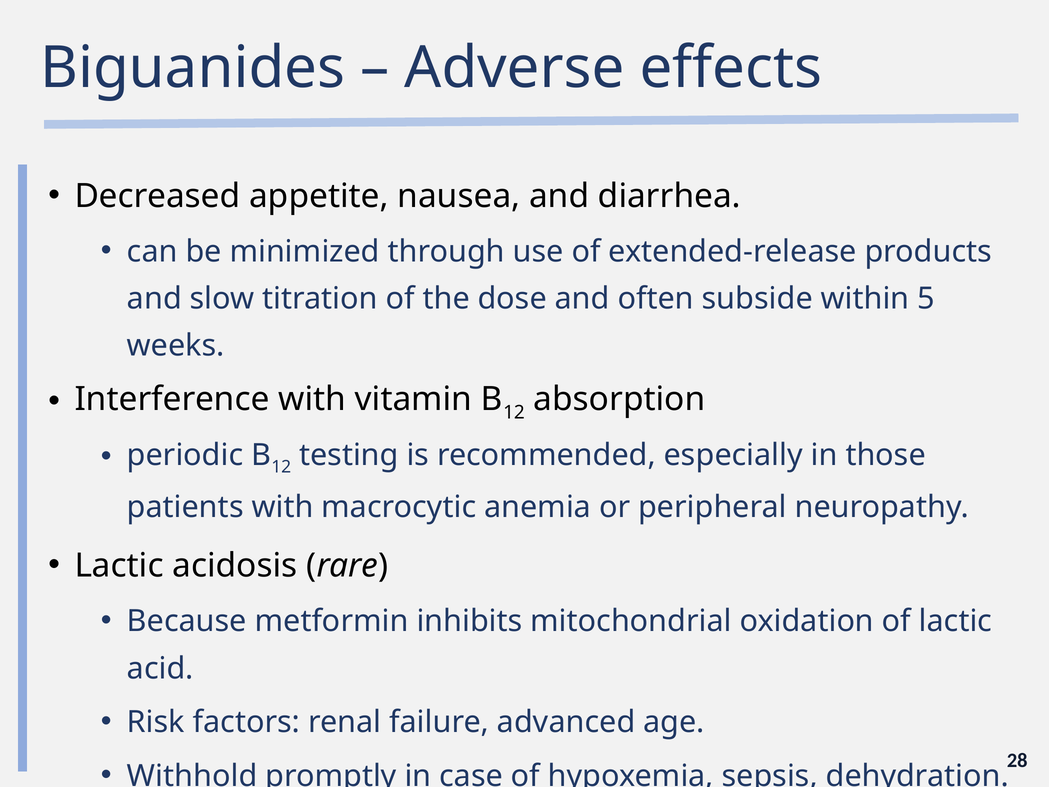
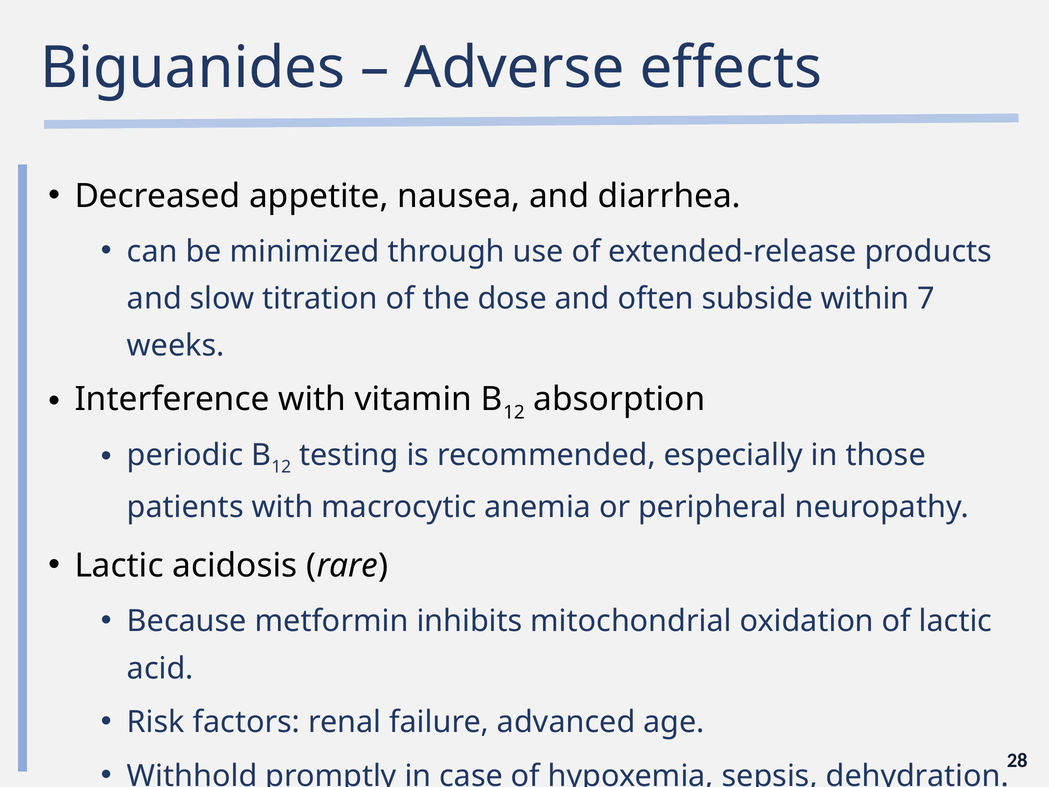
5: 5 -> 7
